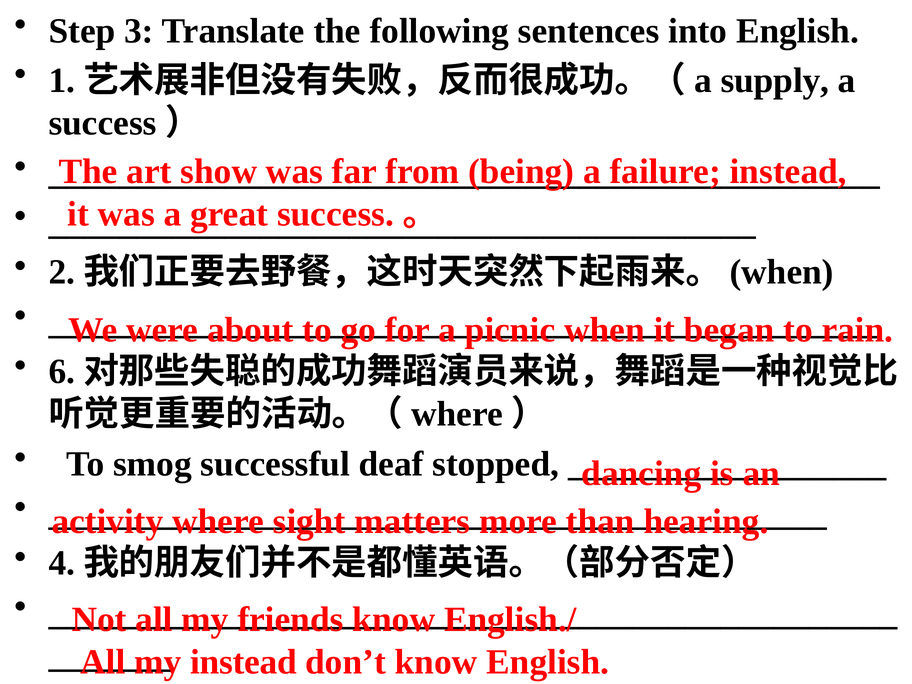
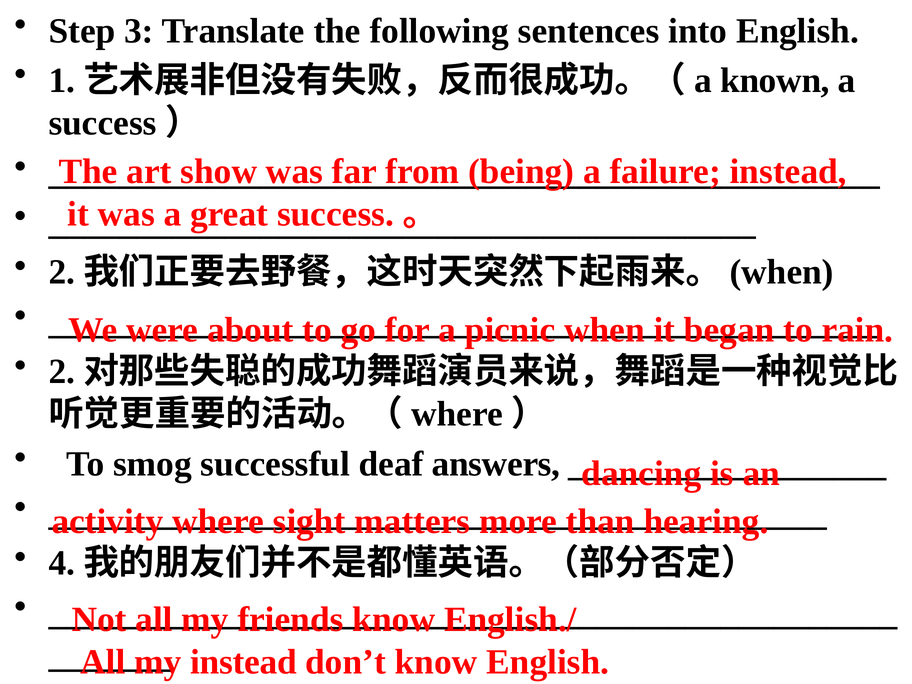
supply: supply -> known
6 at (62, 372): 6 -> 2
stopped: stopped -> answers
